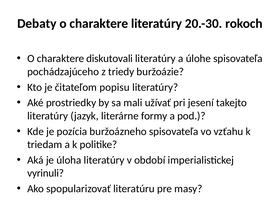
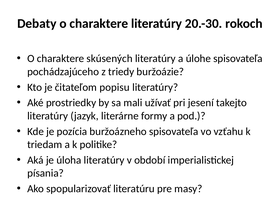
diskutovali: diskutovali -> skúsených
vyrinuli: vyrinuli -> písania
